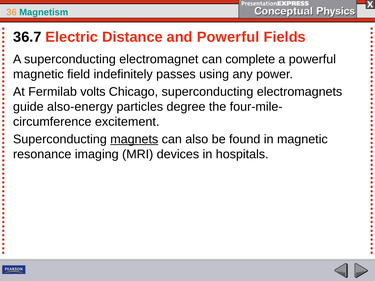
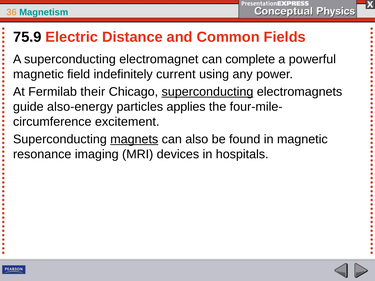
36.7: 36.7 -> 75.9
and Powerful: Powerful -> Common
passes: passes -> current
volts: volts -> their
superconducting at (207, 92) underline: none -> present
degree: degree -> applies
